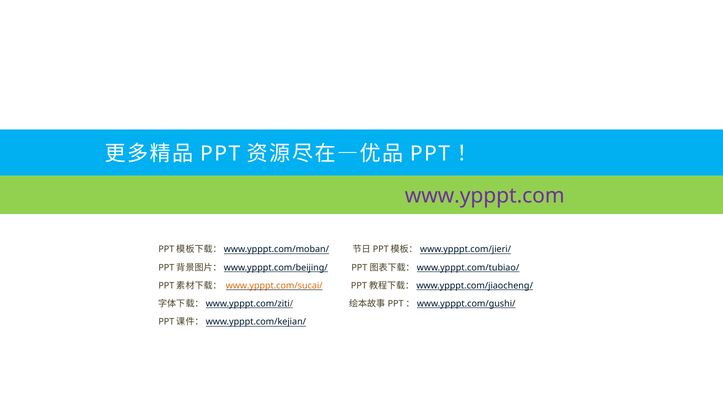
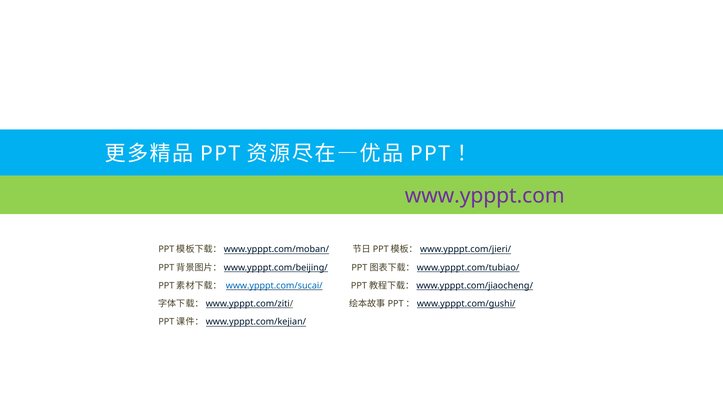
www.ypppt.com/sucai/ colour: orange -> blue
